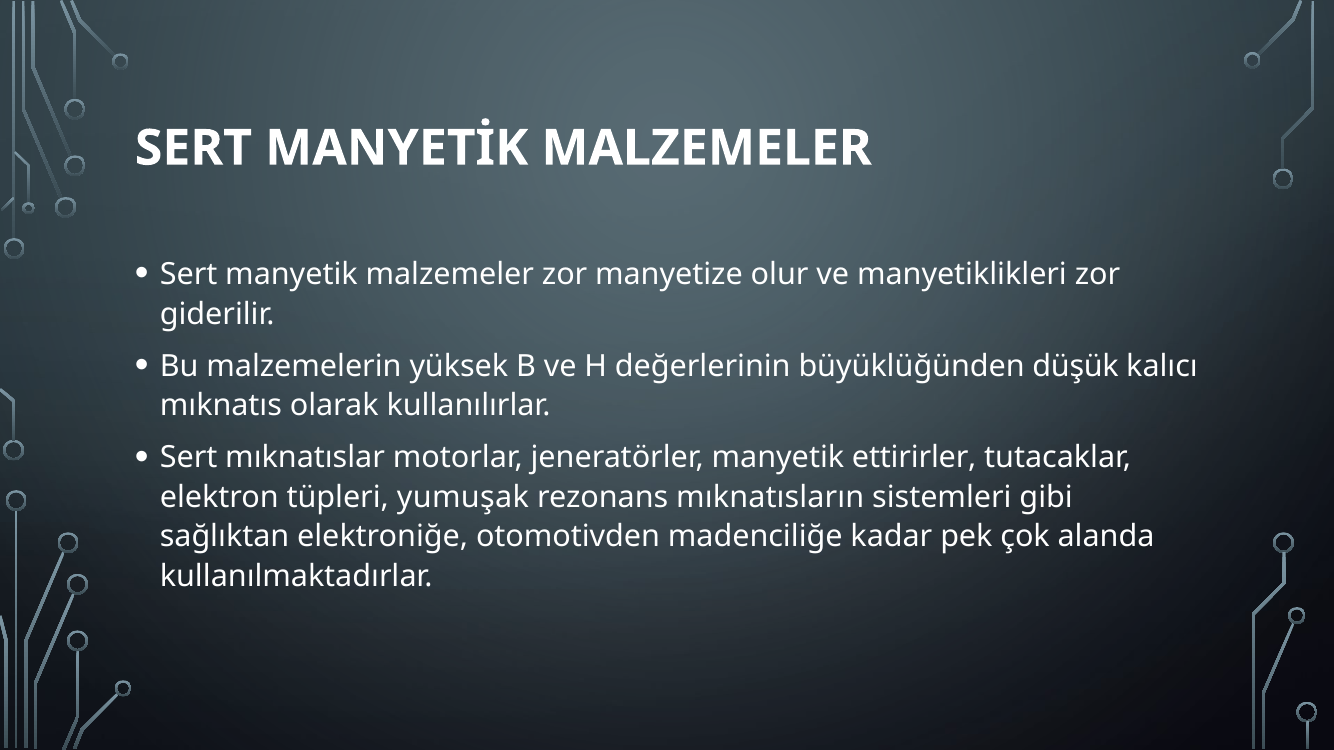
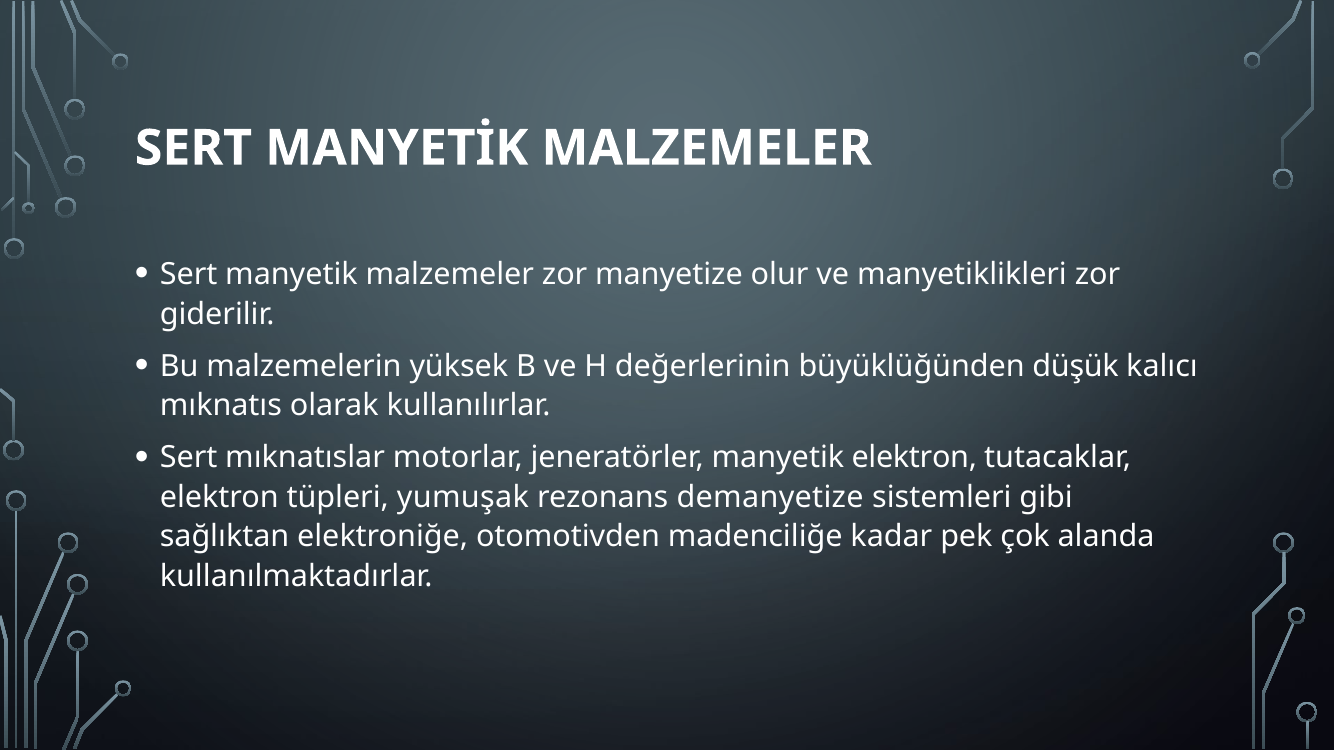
manyetik ettirirler: ettirirler -> elektron
mıknatısların: mıknatısların -> demanyetize
